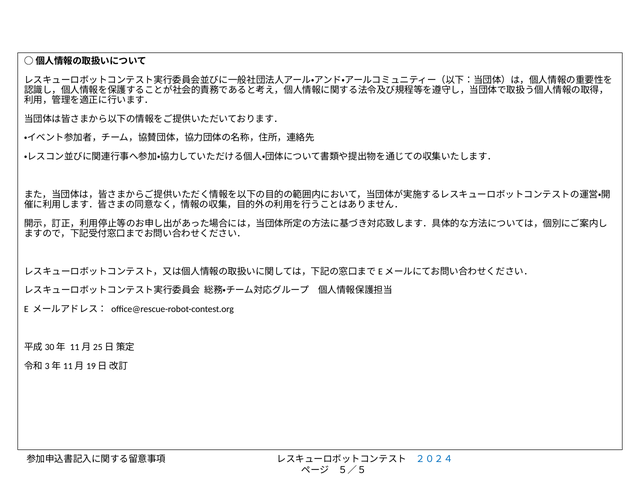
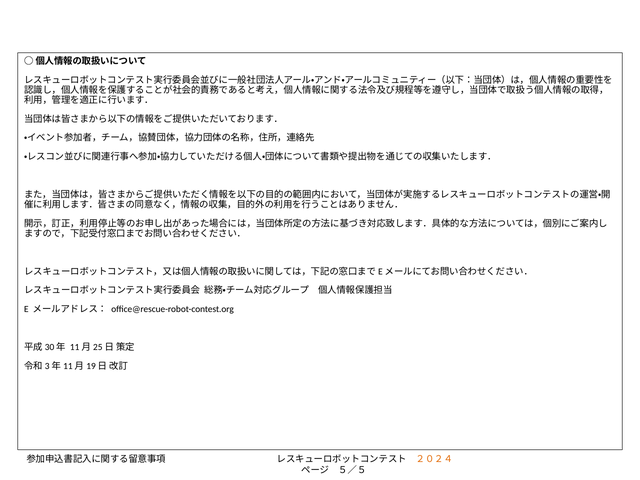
２０２４ colour: blue -> orange
